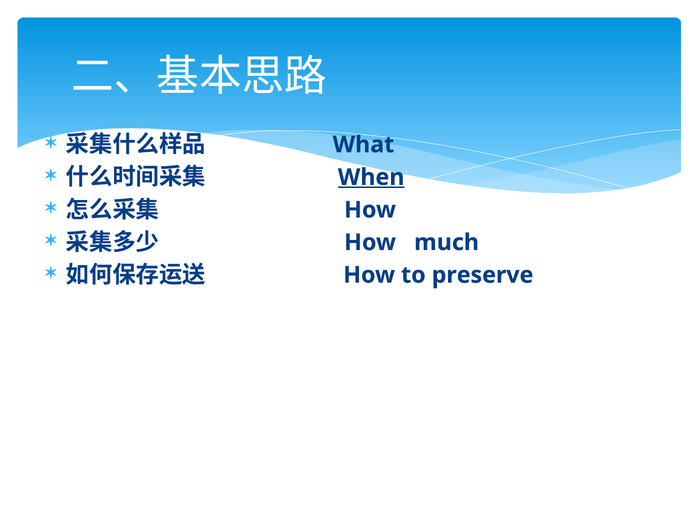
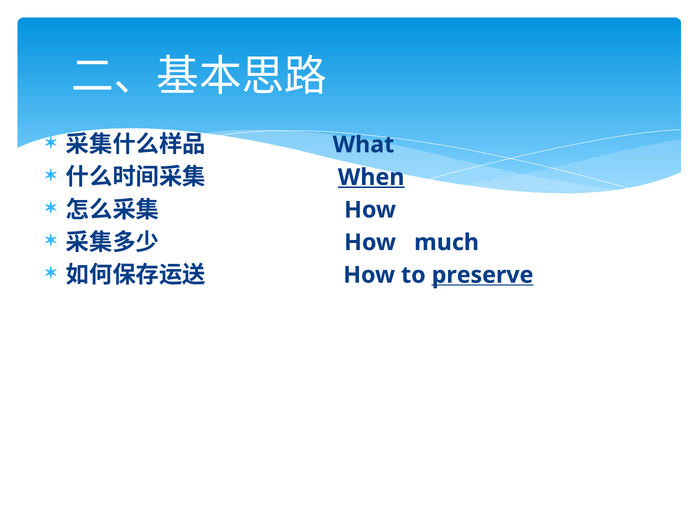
preserve underline: none -> present
